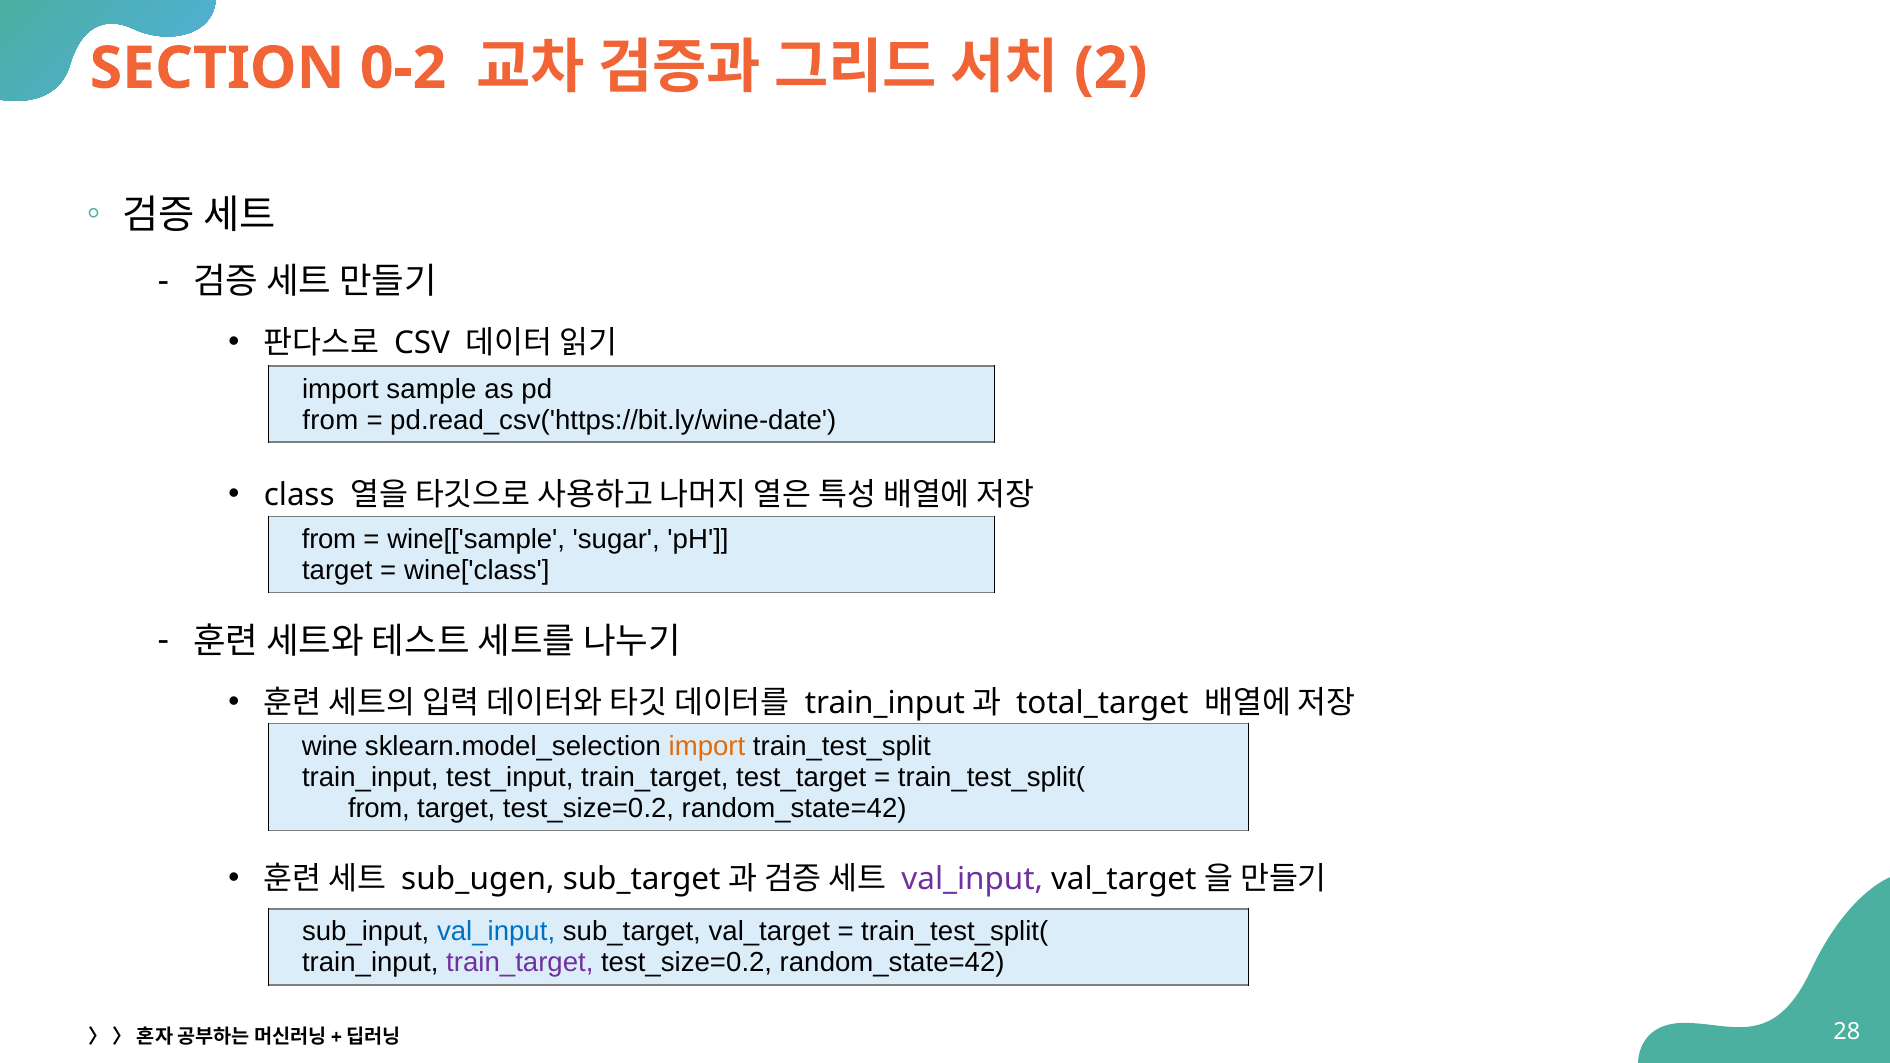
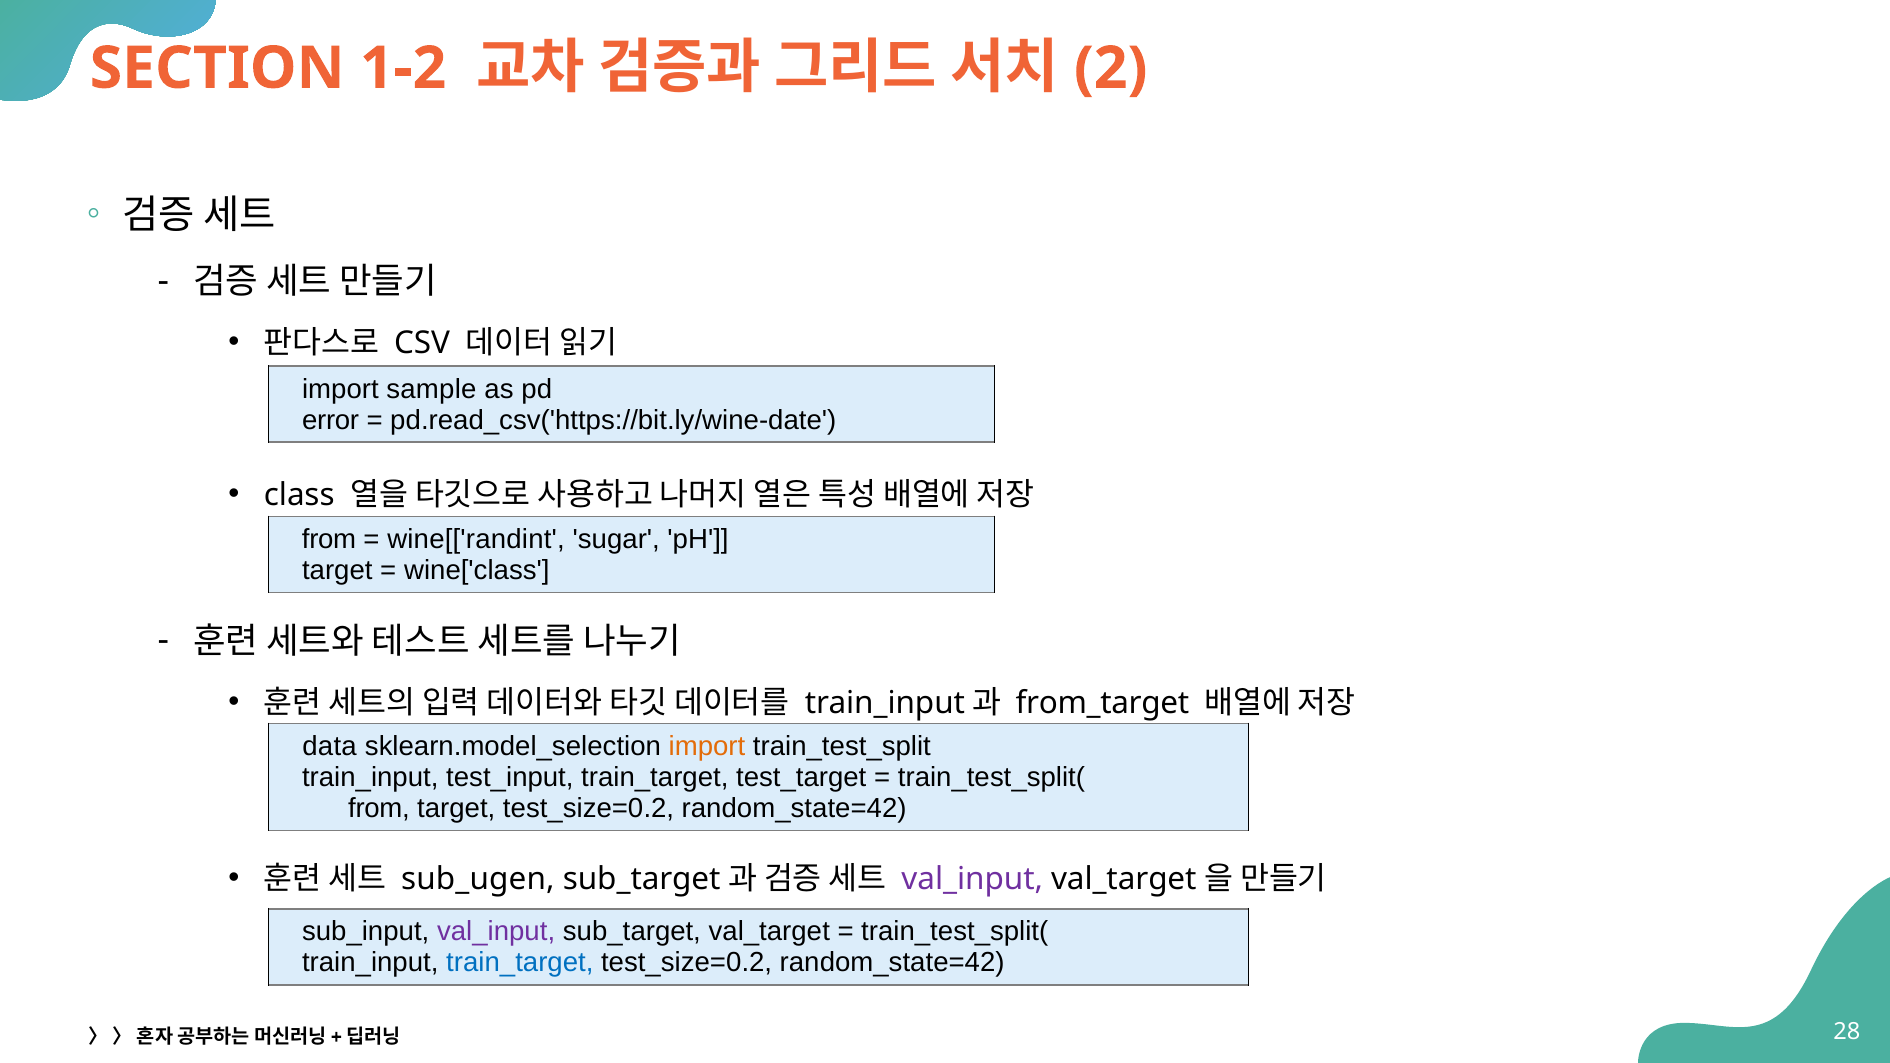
0-2: 0-2 -> 1-2
from at (330, 420): from -> error
wine[['sample: wine[['sample -> wine[['randint
total_target: total_target -> from_target
wine: wine -> data
val_input at (496, 932) colour: blue -> purple
train_target at (520, 963) colour: purple -> blue
